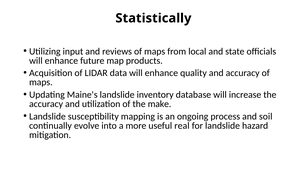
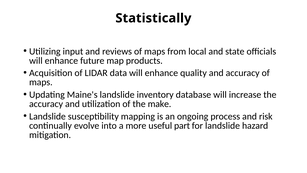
soil: soil -> risk
real: real -> part
